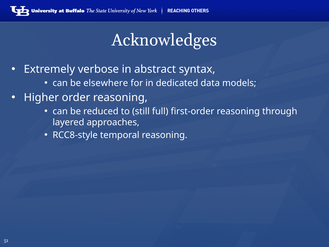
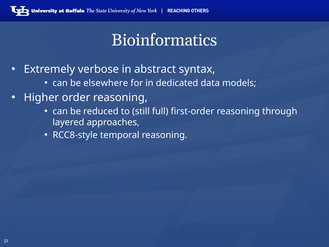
Acknowledges: Acknowledges -> Bioinformatics
